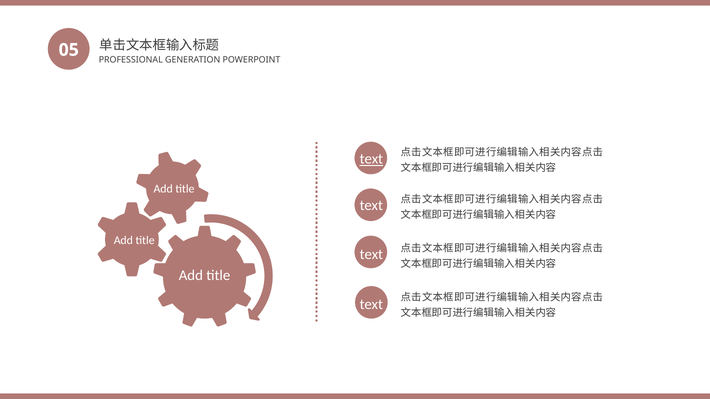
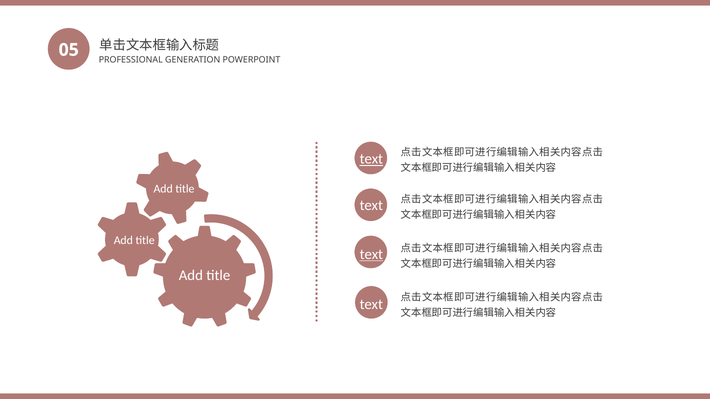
text at (371, 255) underline: none -> present
